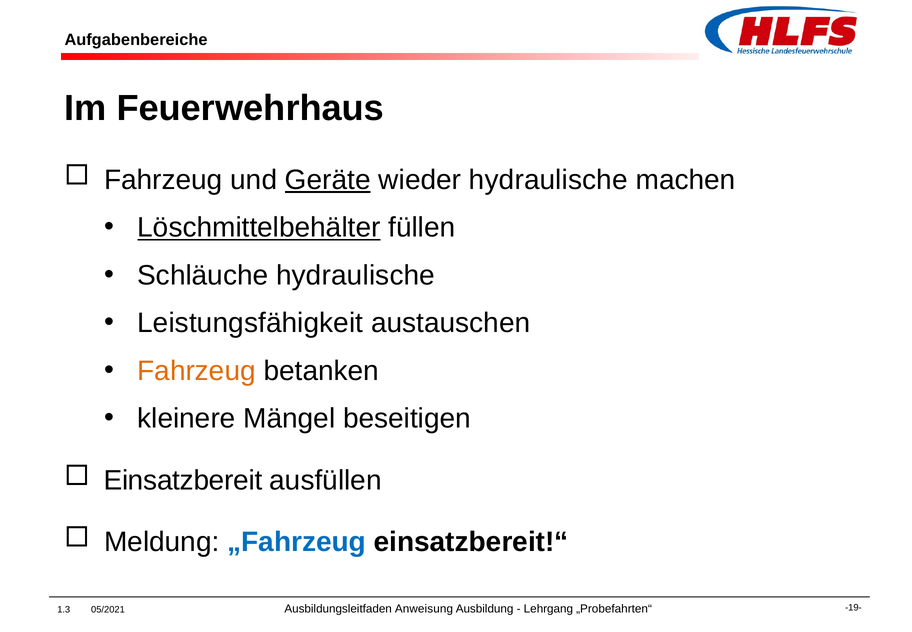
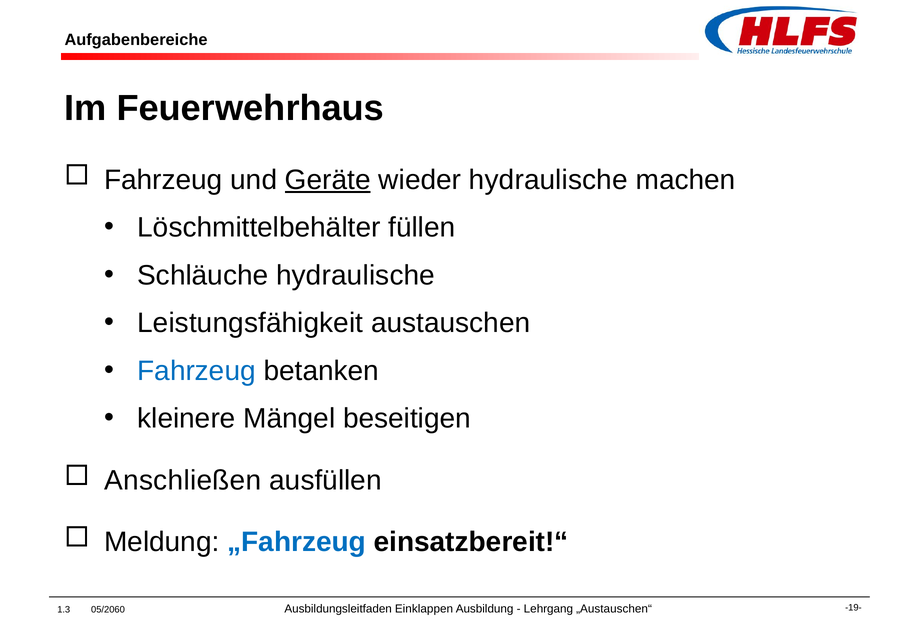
Löschmittelbehälter underline: present -> none
Fahrzeug at (197, 370) colour: orange -> blue
Einsatzbereit: Einsatzbereit -> Anschließen
05/2021: 05/2021 -> 05/2060
Anweisung: Anweisung -> Einklappen
„Probefahrten“: „Probefahrten“ -> „Austauschen“
